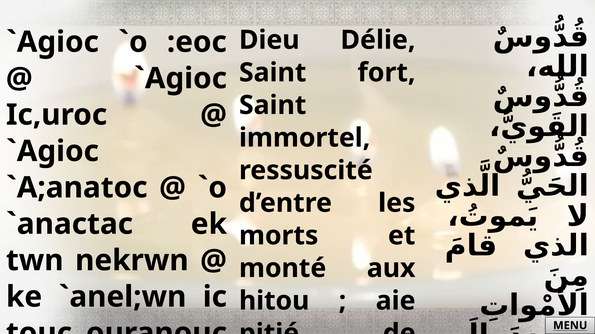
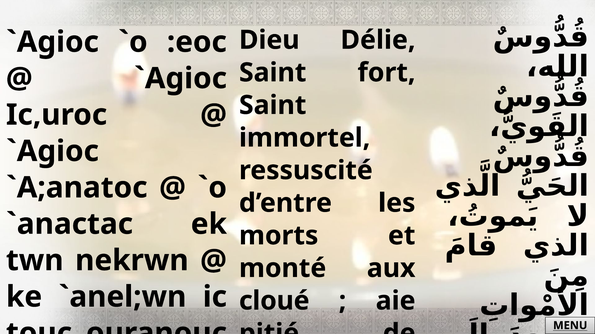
hitou: hitou -> cloué
